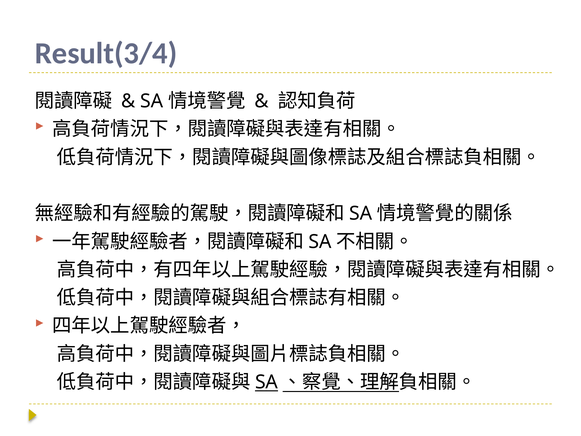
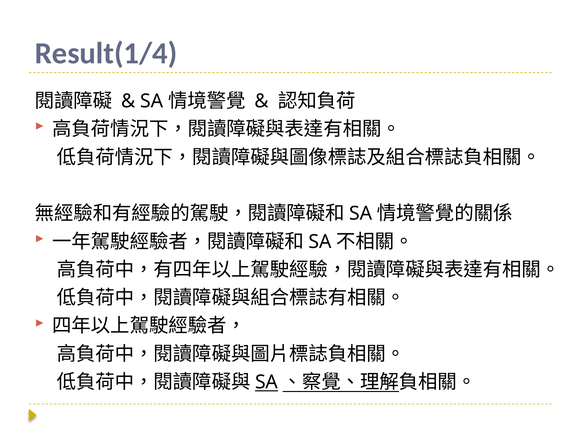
Result(3/4: Result(3/4 -> Result(1/4
